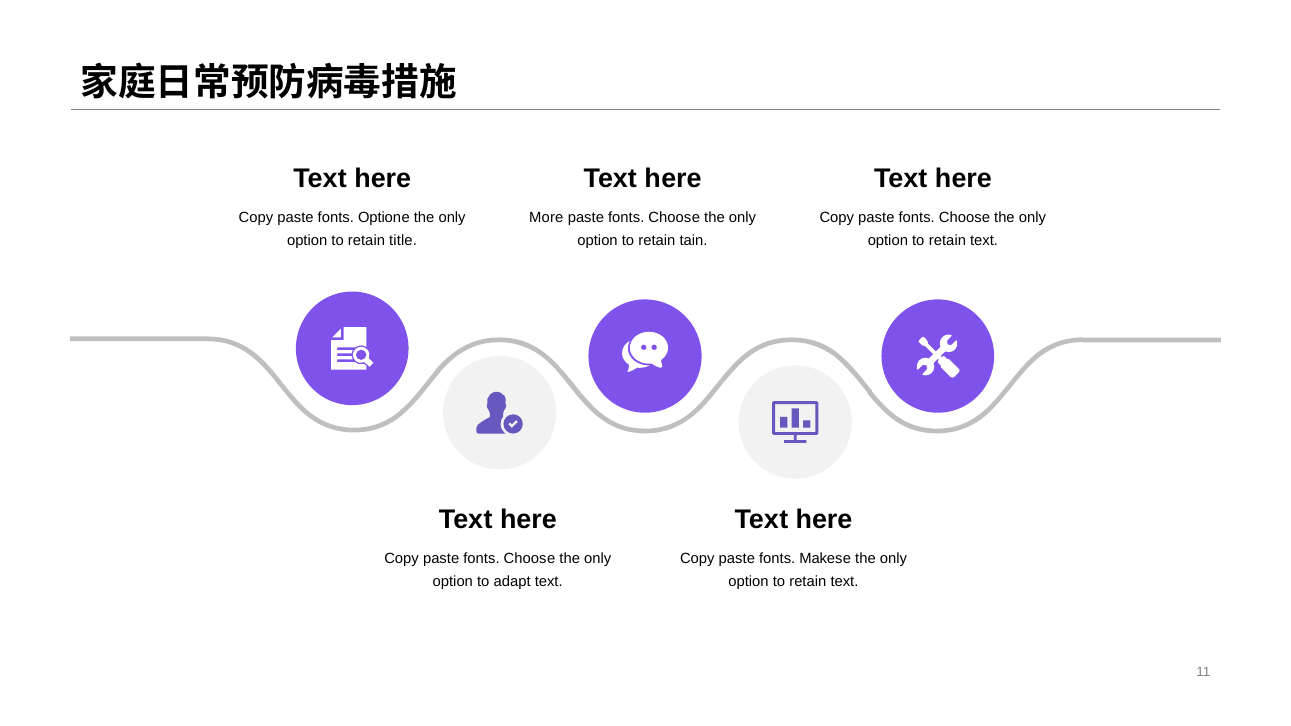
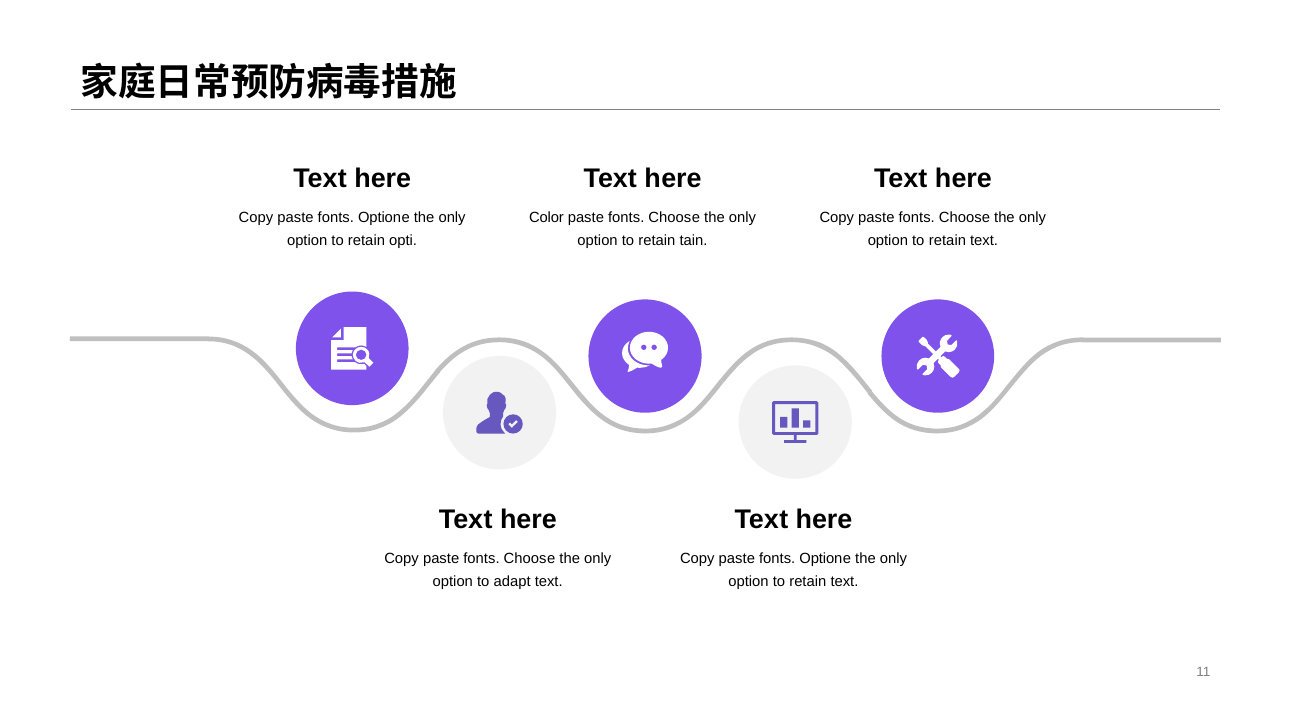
More: More -> Color
title: title -> opti
Makes at (821, 558): Makes -> Option
